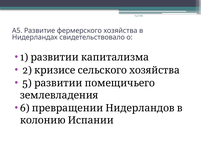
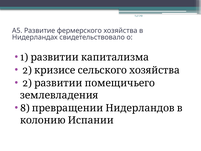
5 at (27, 83): 5 -> 2
6: 6 -> 8
